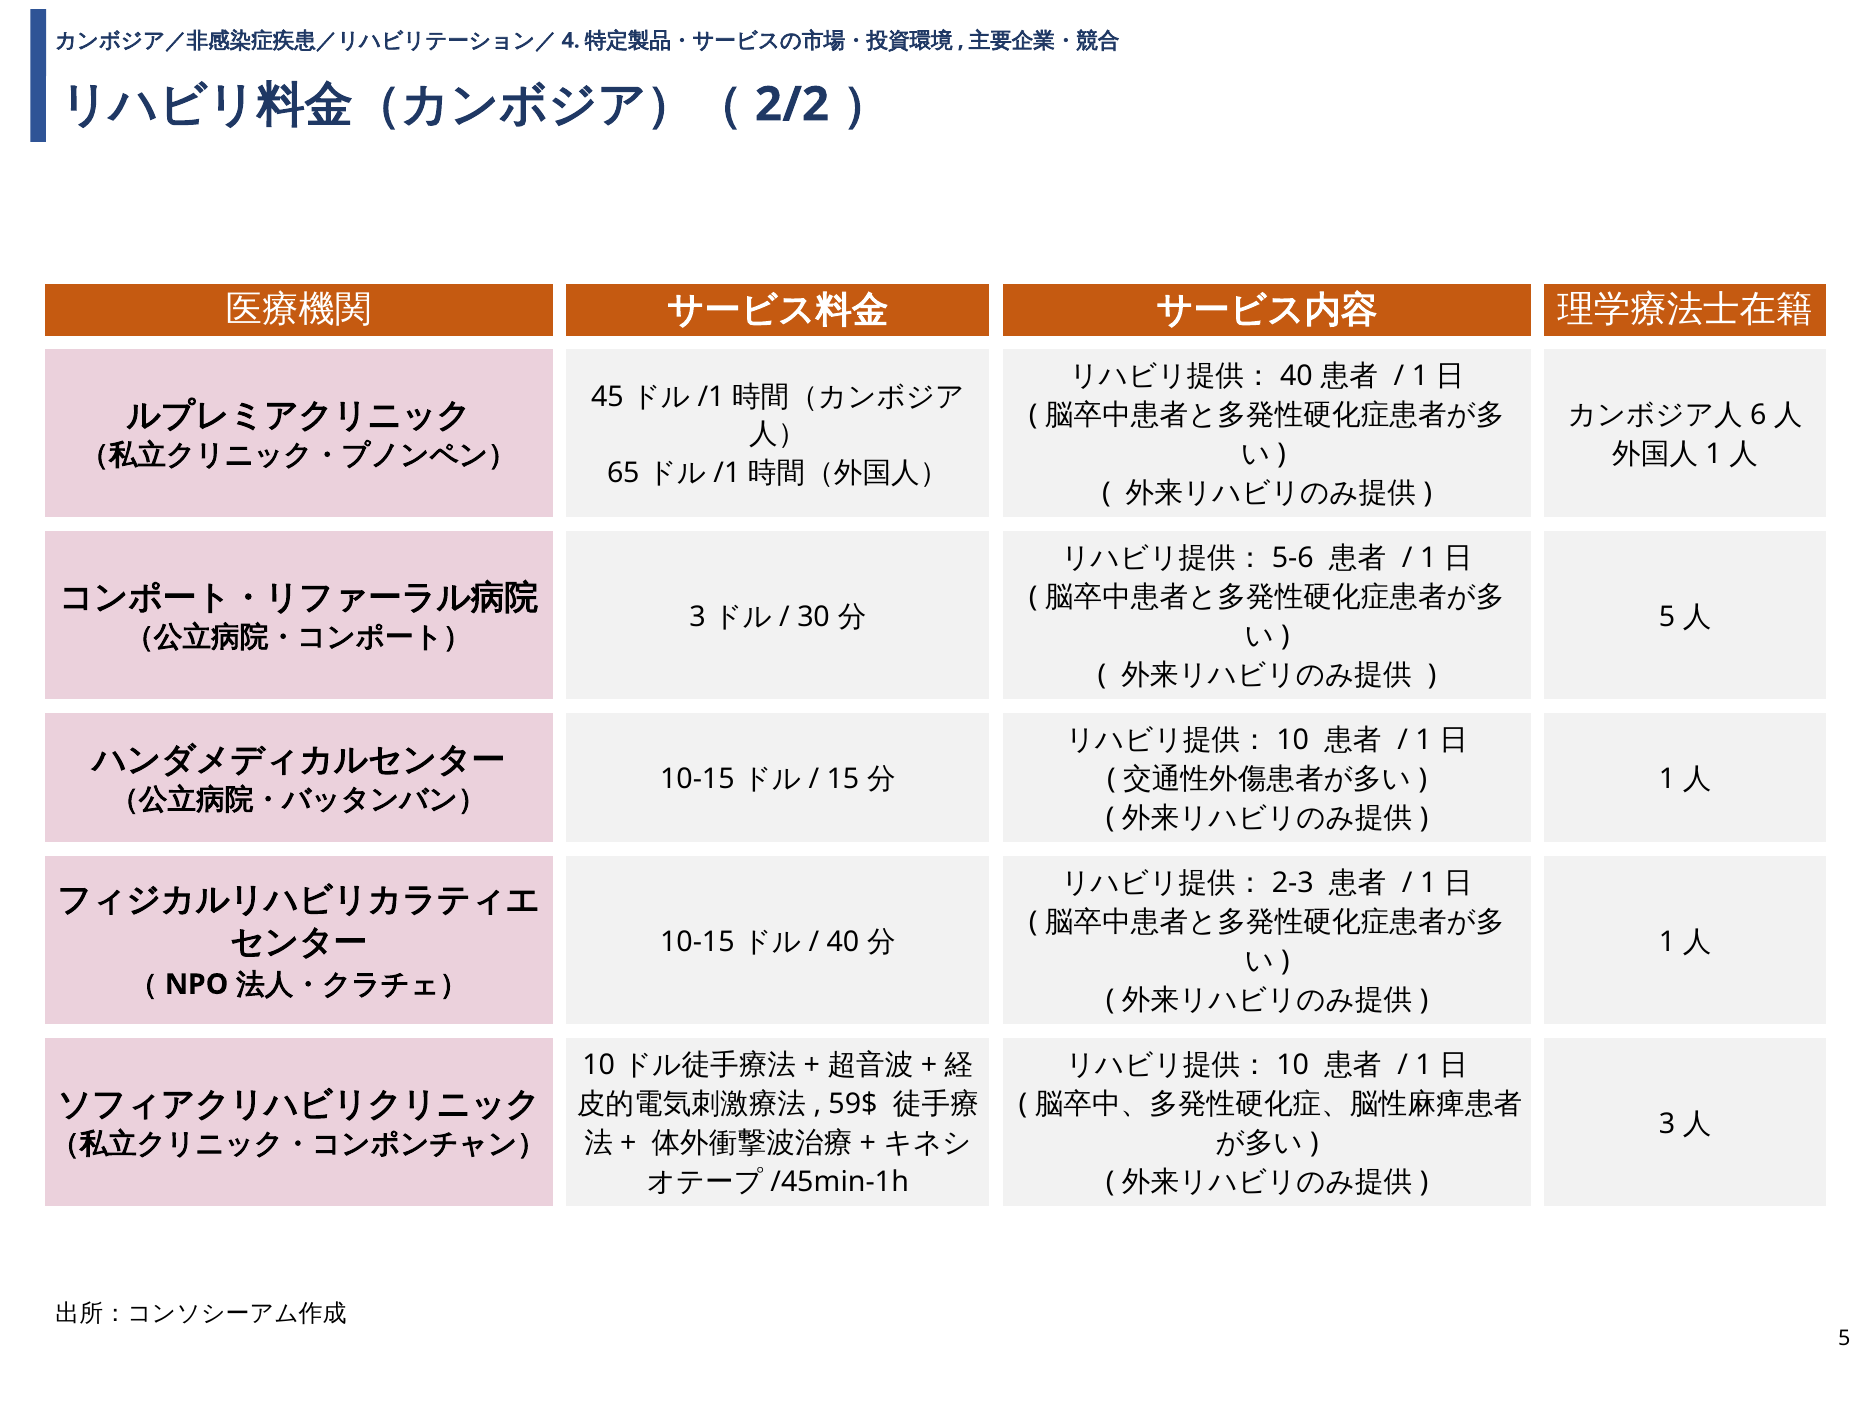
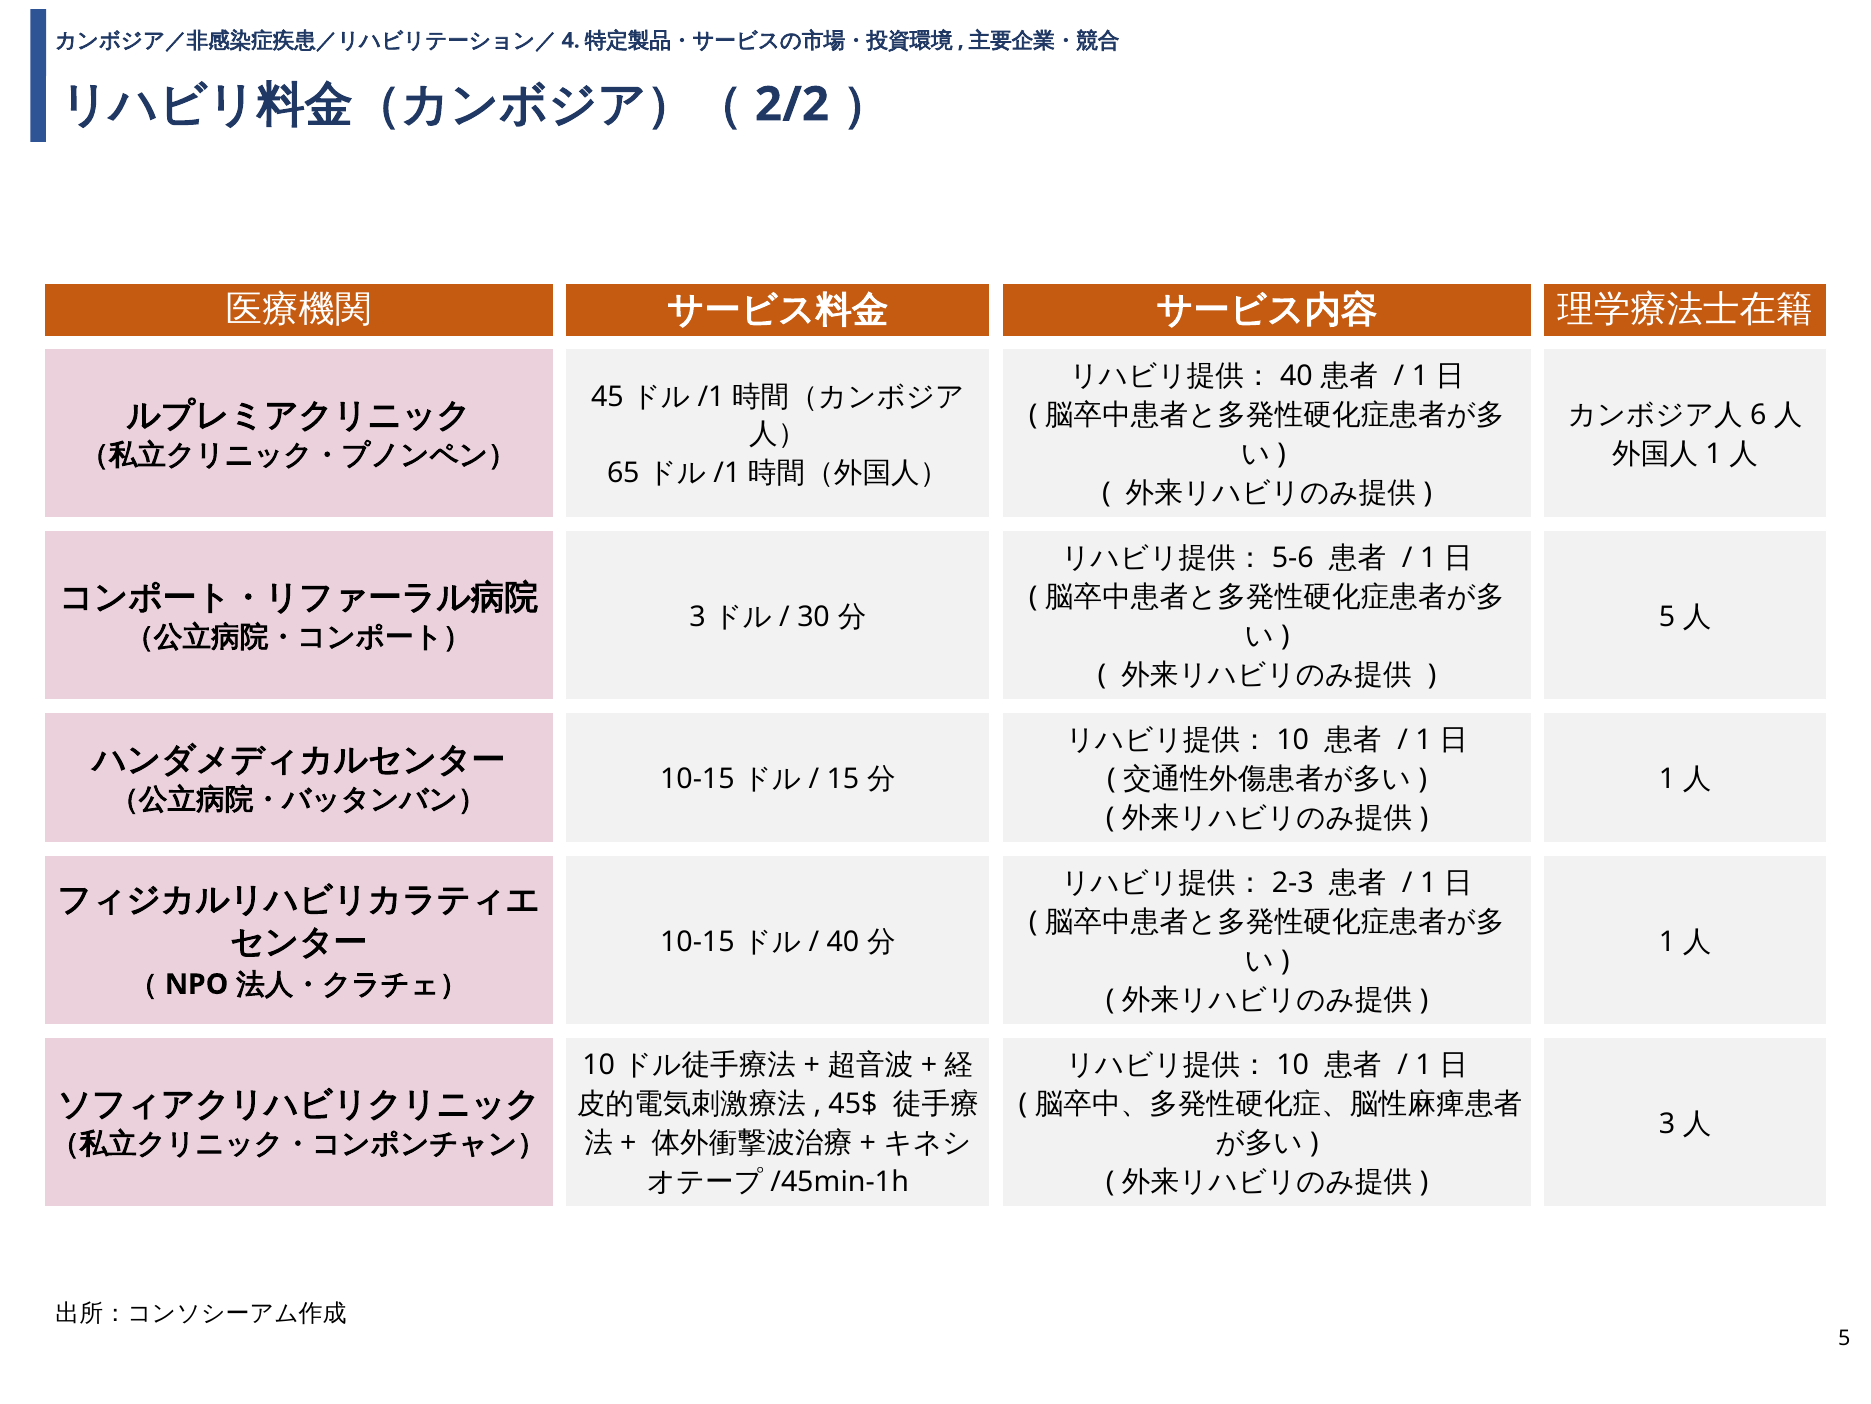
59$: 59$ -> 45$
